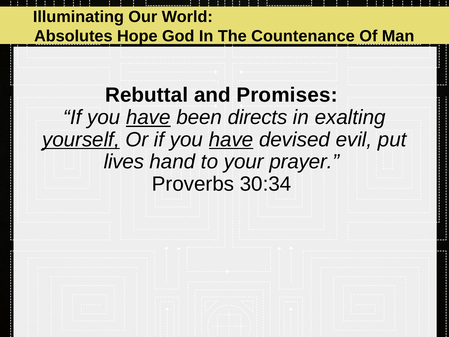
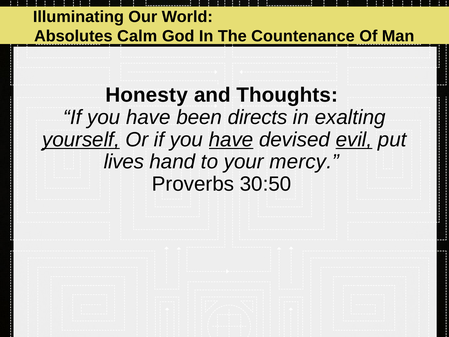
Hope: Hope -> Calm
Rebuttal: Rebuttal -> Honesty
Promises: Promises -> Thoughts
have at (148, 117) underline: present -> none
evil underline: none -> present
prayer: prayer -> mercy
30:34: 30:34 -> 30:50
